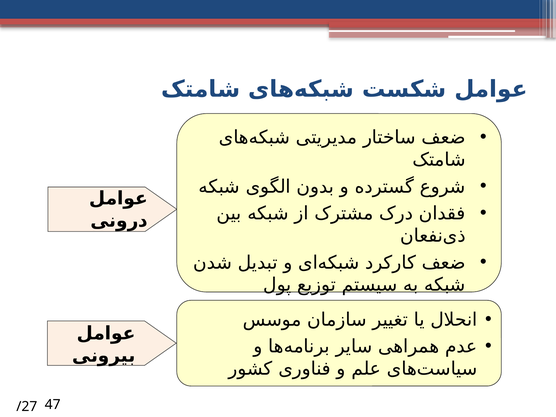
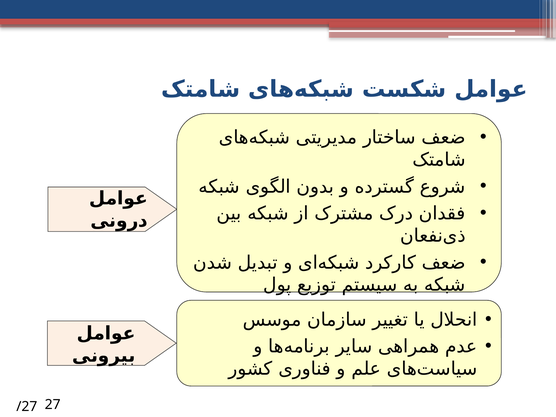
47: 47 -> 27
